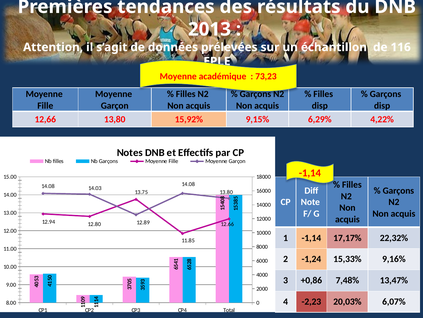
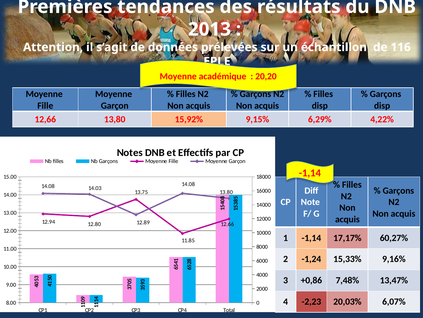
73,23: 73,23 -> 20,20
22,32%: 22,32% -> 60,27%
